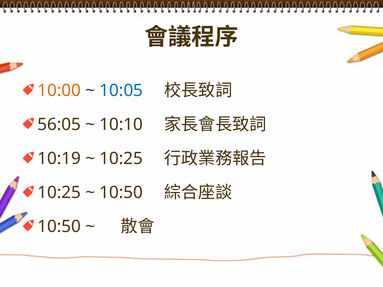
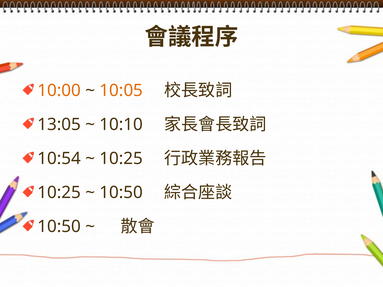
10:05 colour: blue -> orange
56:05: 56:05 -> 13:05
10:19: 10:19 -> 10:54
